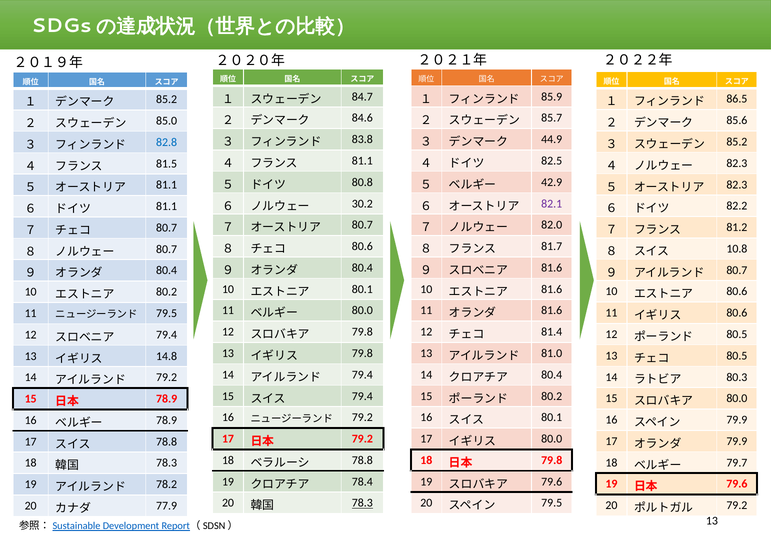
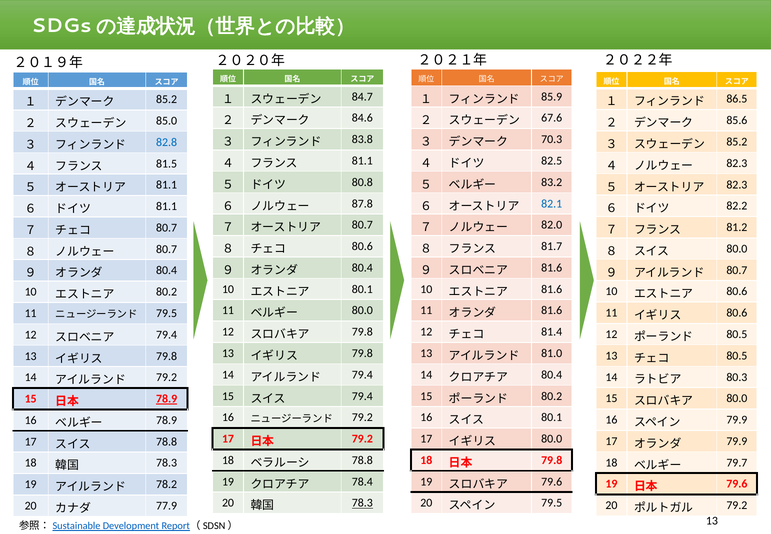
85.7: 85.7 -> 67.6
44.9: 44.9 -> 70.3
42.9: 42.9 -> 83.2
30.2: 30.2 -> 87.8
82.1 colour: purple -> blue
10.8 at (737, 249): 10.8 -> 80.0
14.8 at (167, 356): 14.8 -> 79.8
78.9 at (167, 399) underline: none -> present
